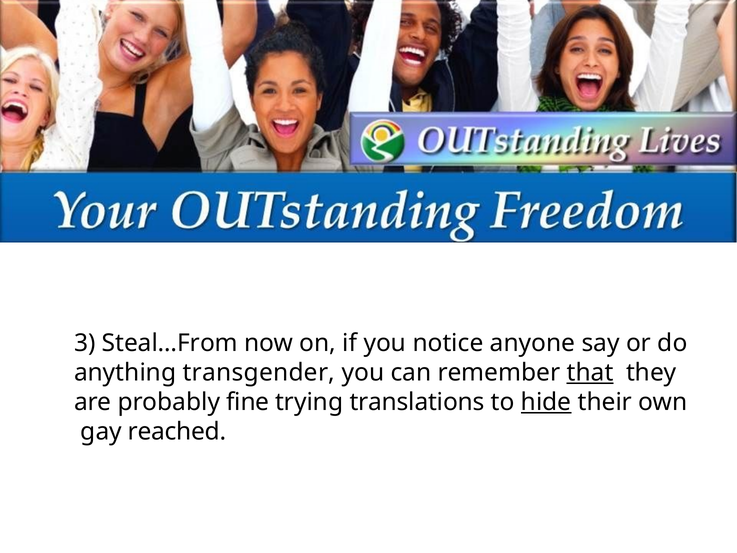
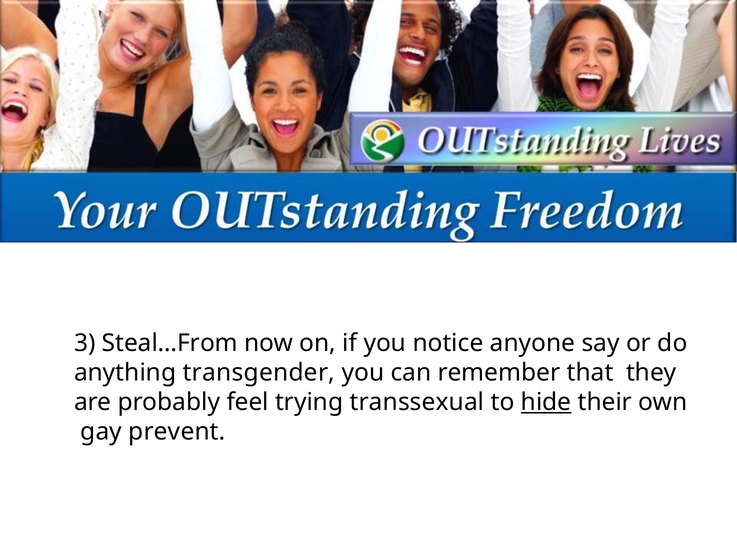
that underline: present -> none
fine: fine -> feel
translations: translations -> transsexual
reached: reached -> prevent
